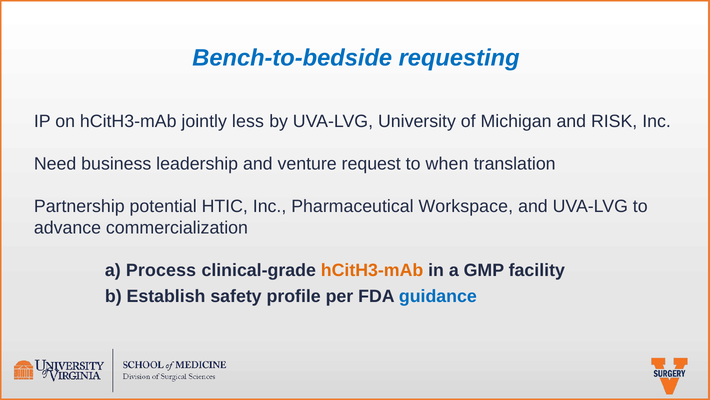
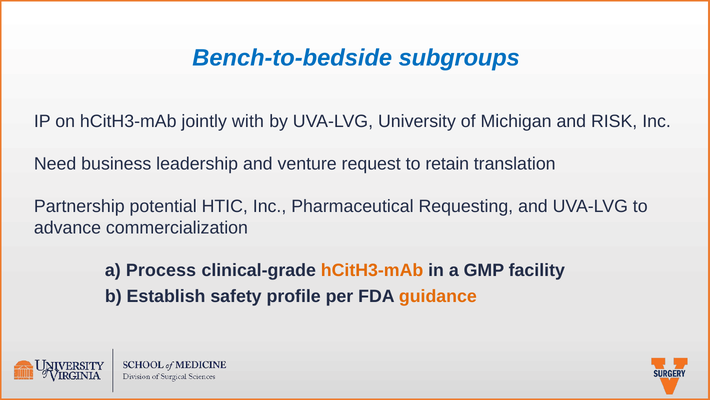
requesting: requesting -> subgroups
less: less -> with
when: when -> retain
Workspace: Workspace -> Requesting
guidance colour: blue -> orange
